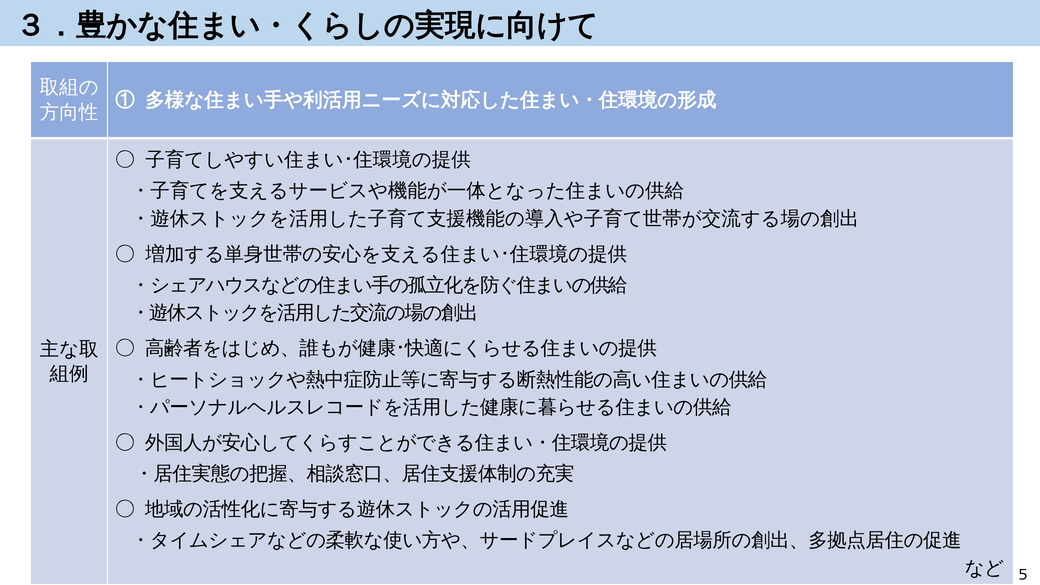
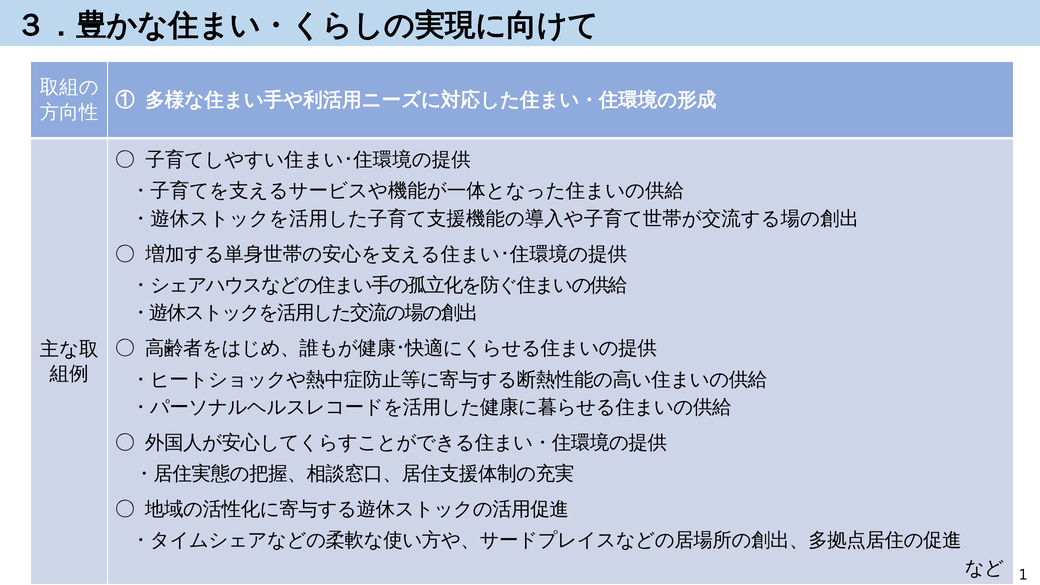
5: 5 -> 1
